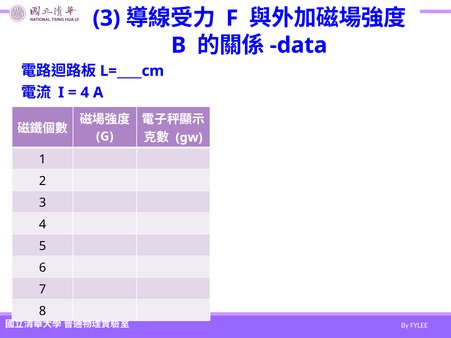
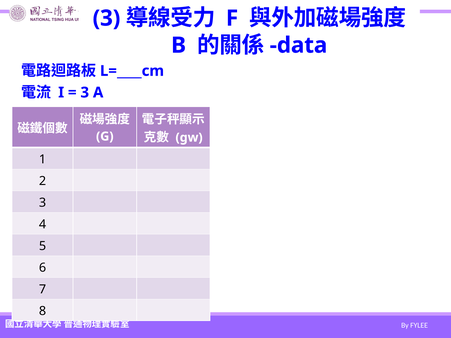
4 at (85, 93): 4 -> 3
